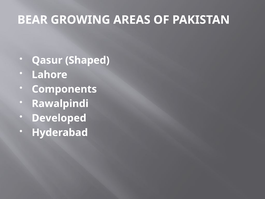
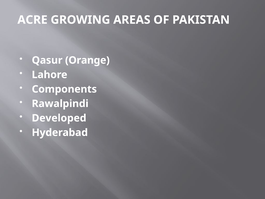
BEAR: BEAR -> ACRE
Shaped: Shaped -> Orange
